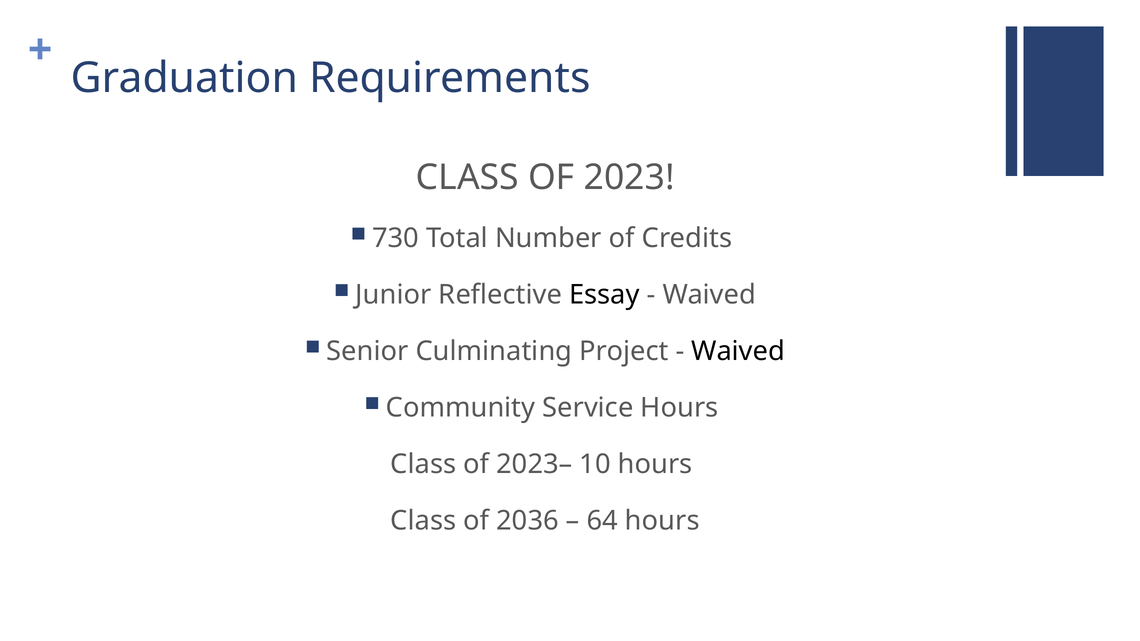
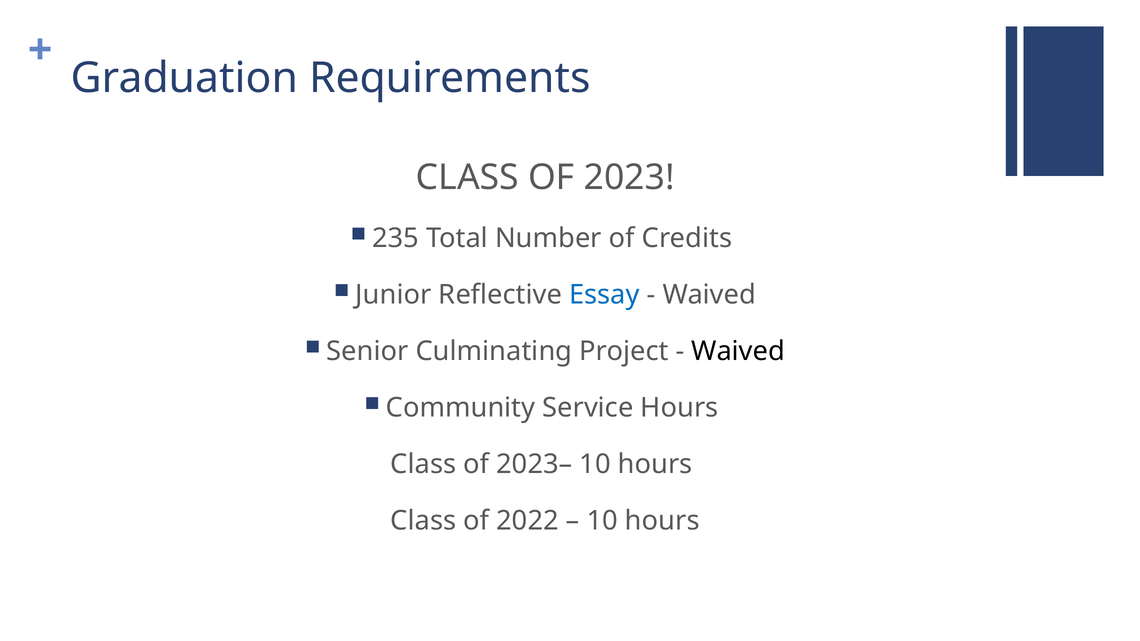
730: 730 -> 235
Essay colour: black -> blue
2036: 2036 -> 2022
64 at (602, 521): 64 -> 10
